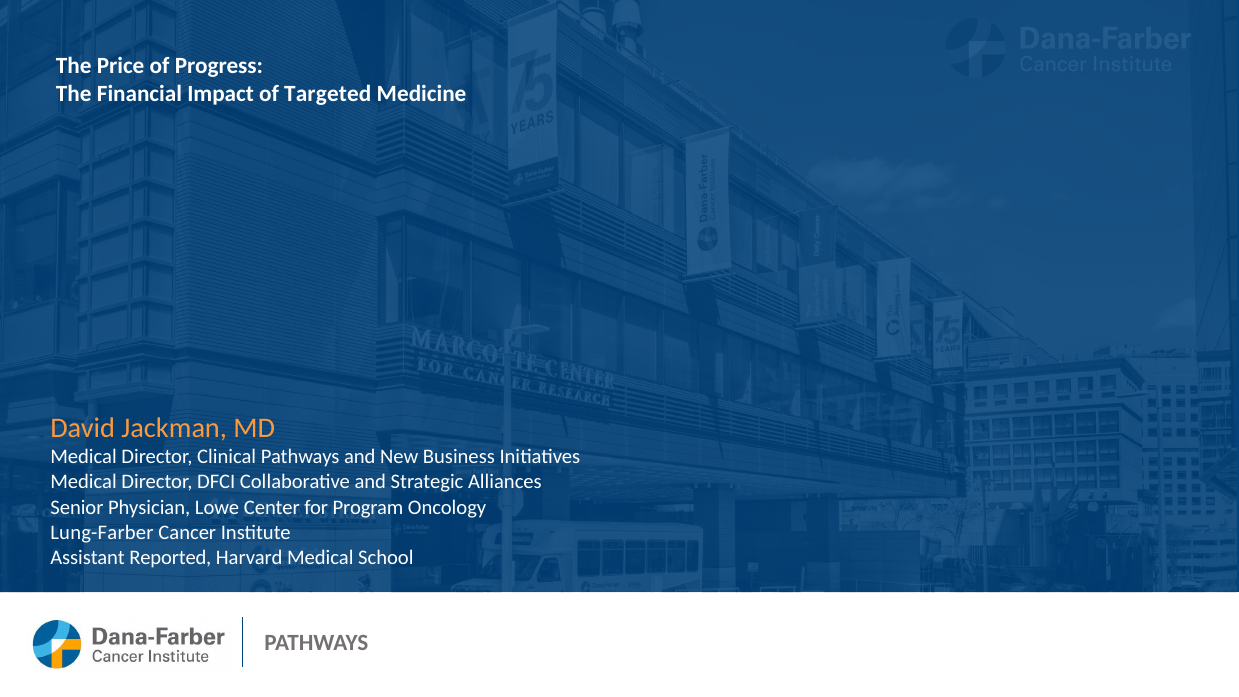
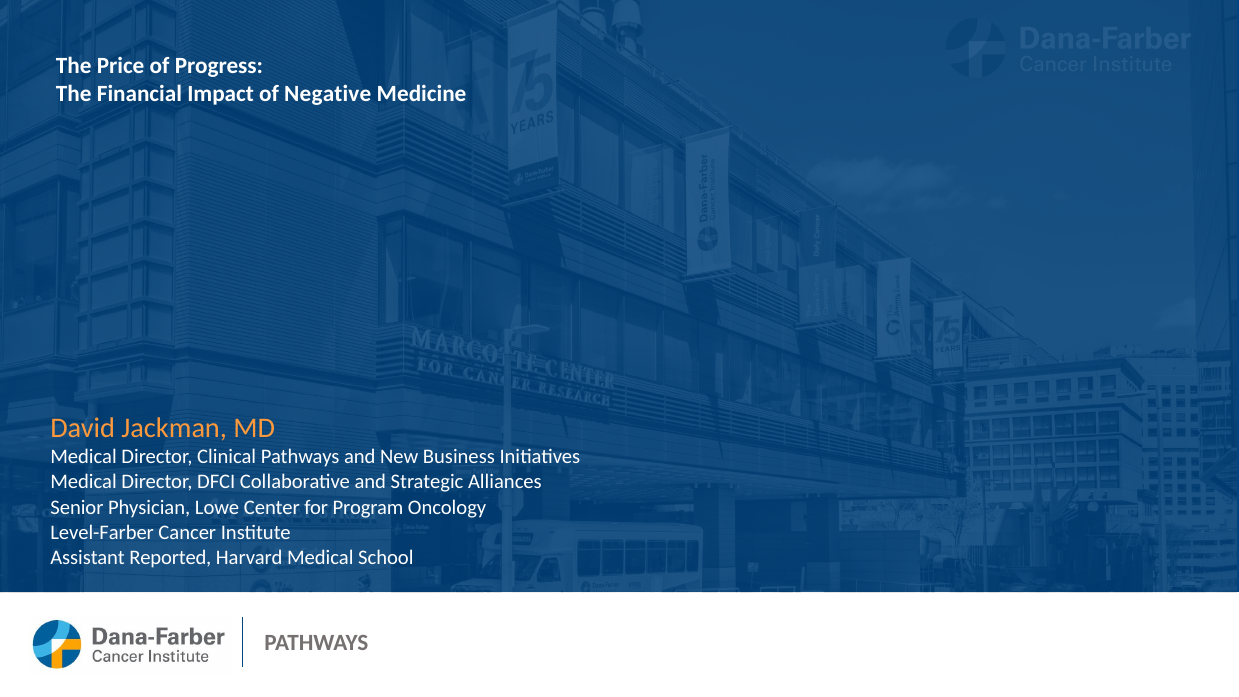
Targeted: Targeted -> Negative
Lung-Farber: Lung-Farber -> Level-Farber
